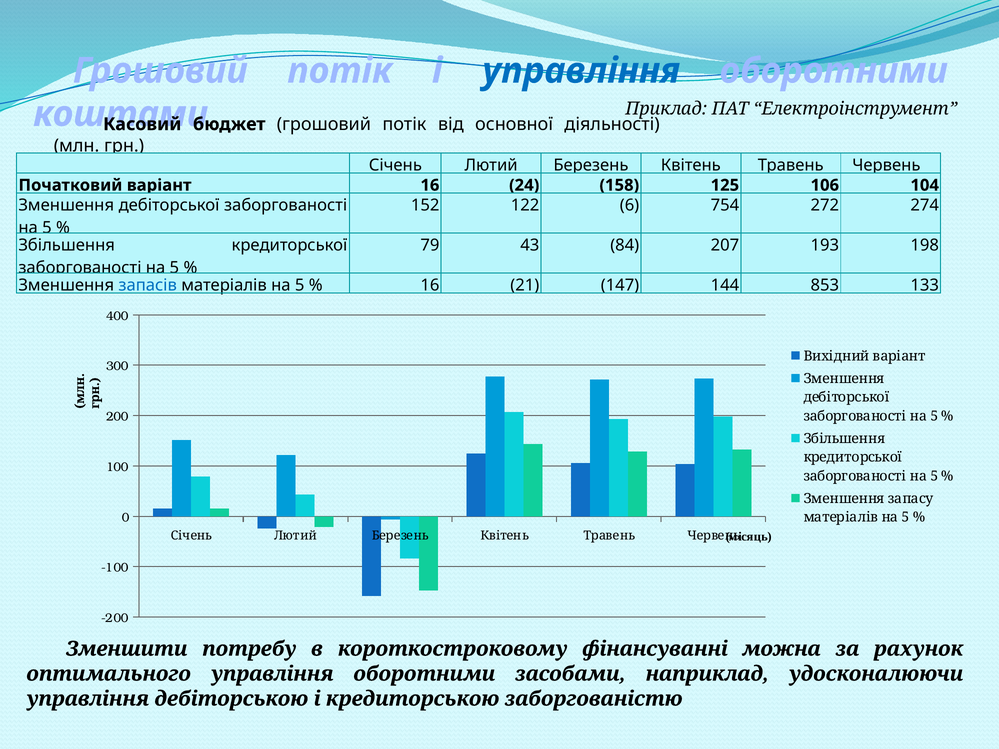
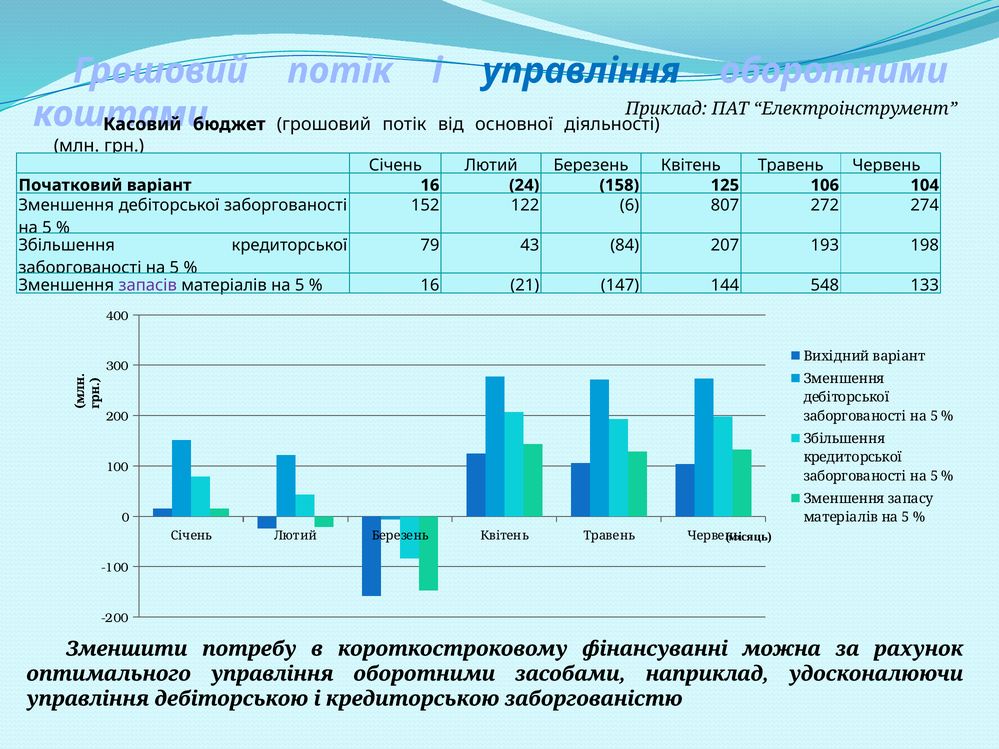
754: 754 -> 807
запасів colour: blue -> purple
853: 853 -> 548
